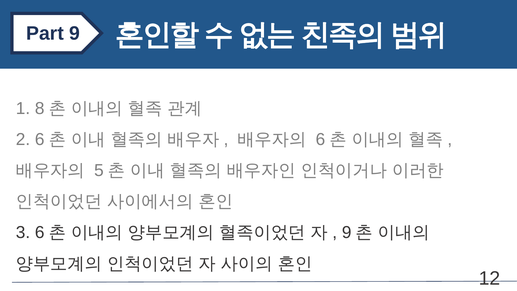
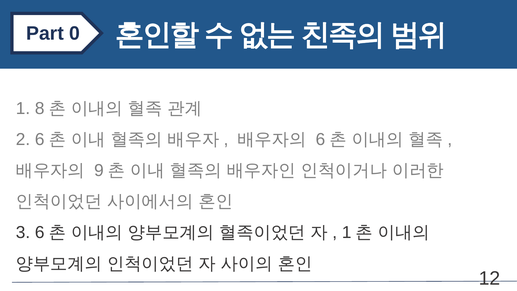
Part 9: 9 -> 0
5: 5 -> 9
9 at (347, 232): 9 -> 1
